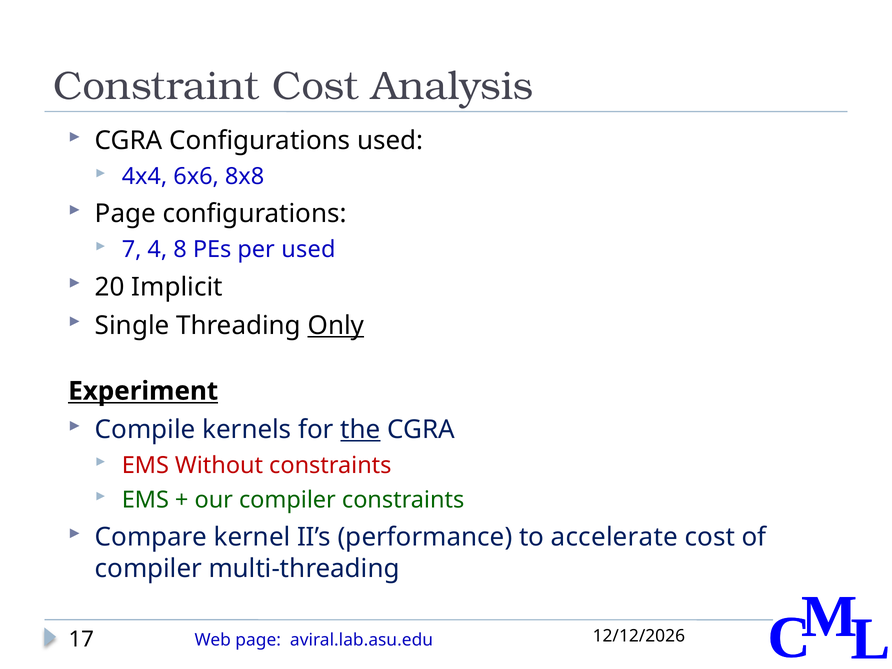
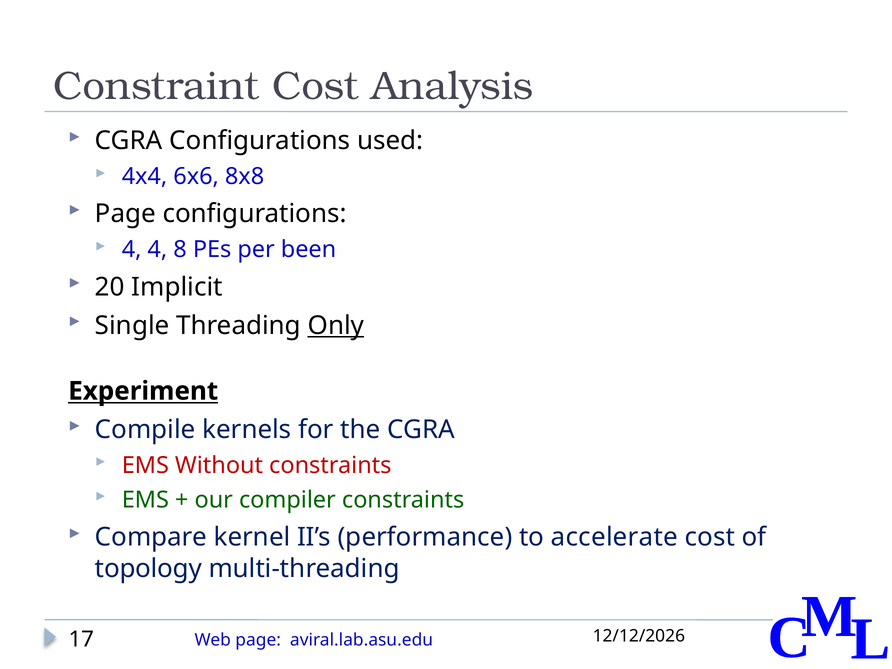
7 at (132, 250): 7 -> 4
per used: used -> been
the underline: present -> none
compiler at (148, 568): compiler -> topology
